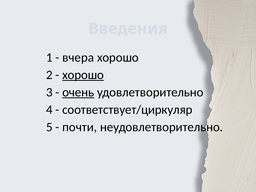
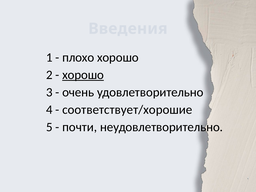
вчера: вчера -> плохо
очень underline: present -> none
соответствует/циркуляр: соответствует/циркуляр -> соответствует/хорошие
